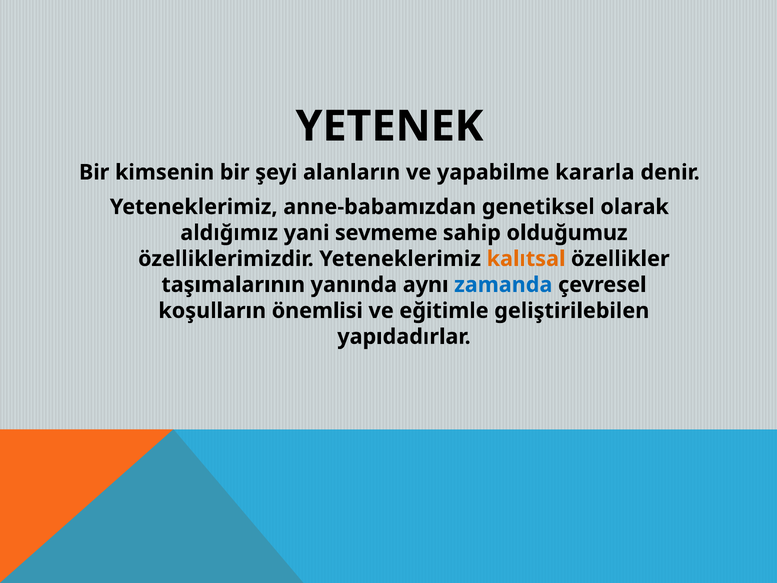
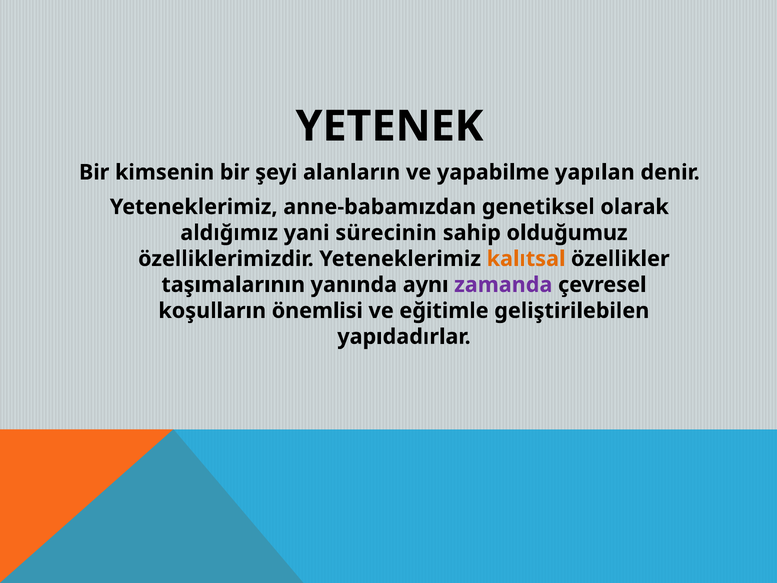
kararla: kararla -> yapılan
sevmeme: sevmeme -> sürecinin
zamanda colour: blue -> purple
